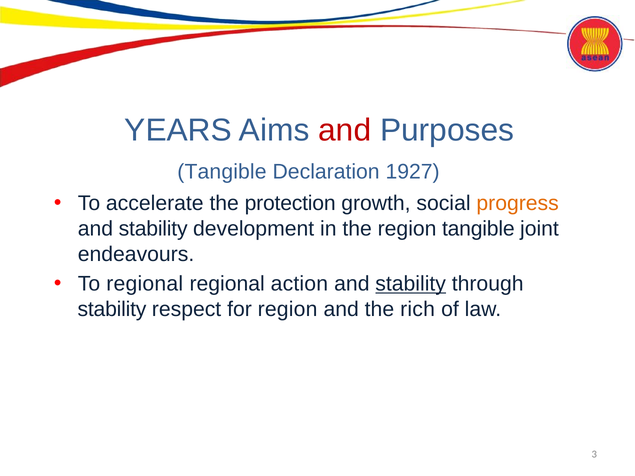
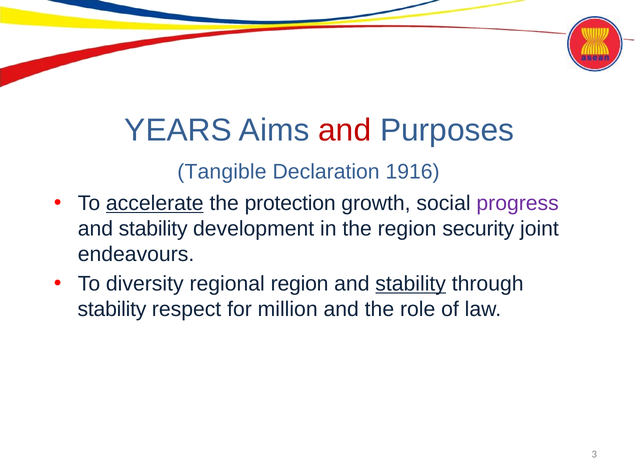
1927: 1927 -> 1916
accelerate underline: none -> present
progress colour: orange -> purple
region tangible: tangible -> security
To regional: regional -> diversity
regional action: action -> region
for region: region -> million
rich: rich -> role
